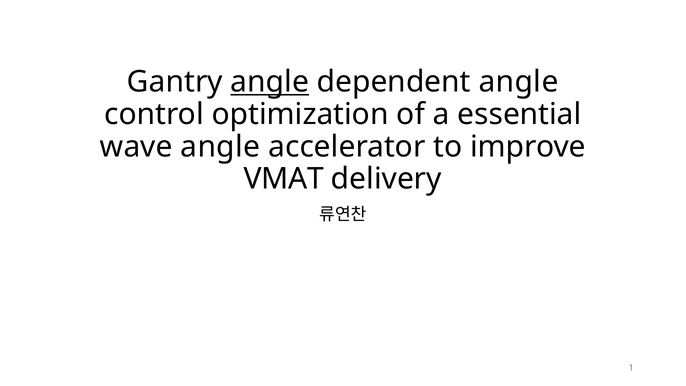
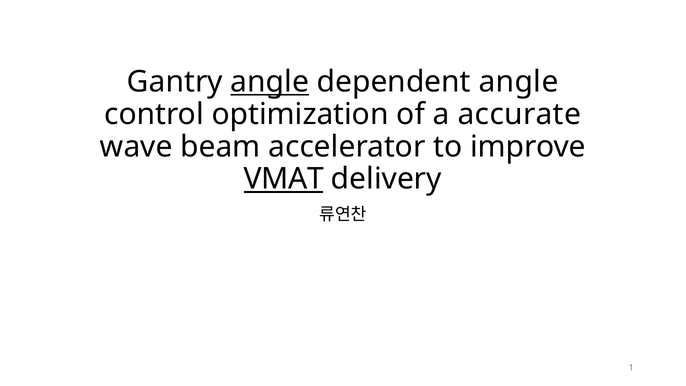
essential: essential -> accurate
wave angle: angle -> beam
VMAT underline: none -> present
